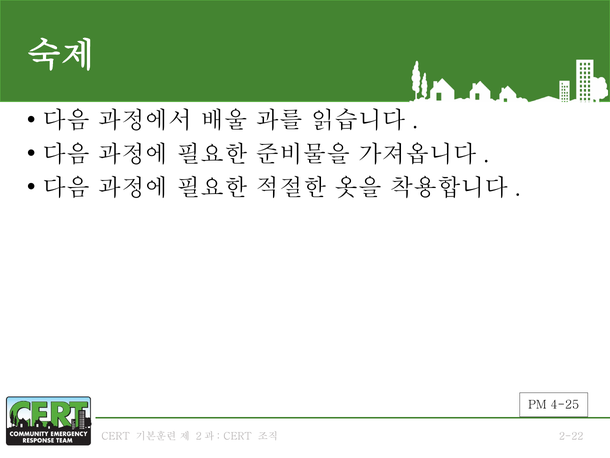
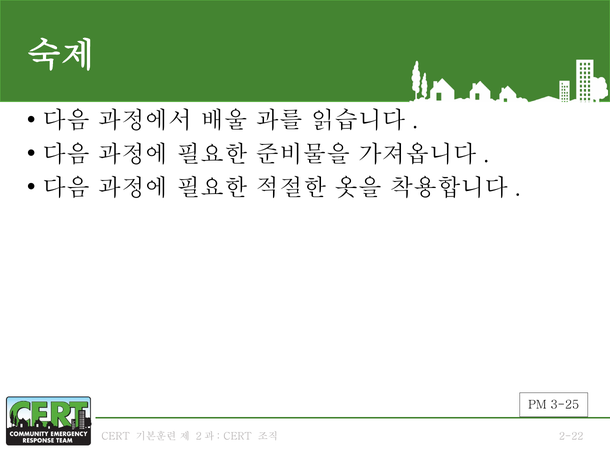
4-25: 4-25 -> 3-25
